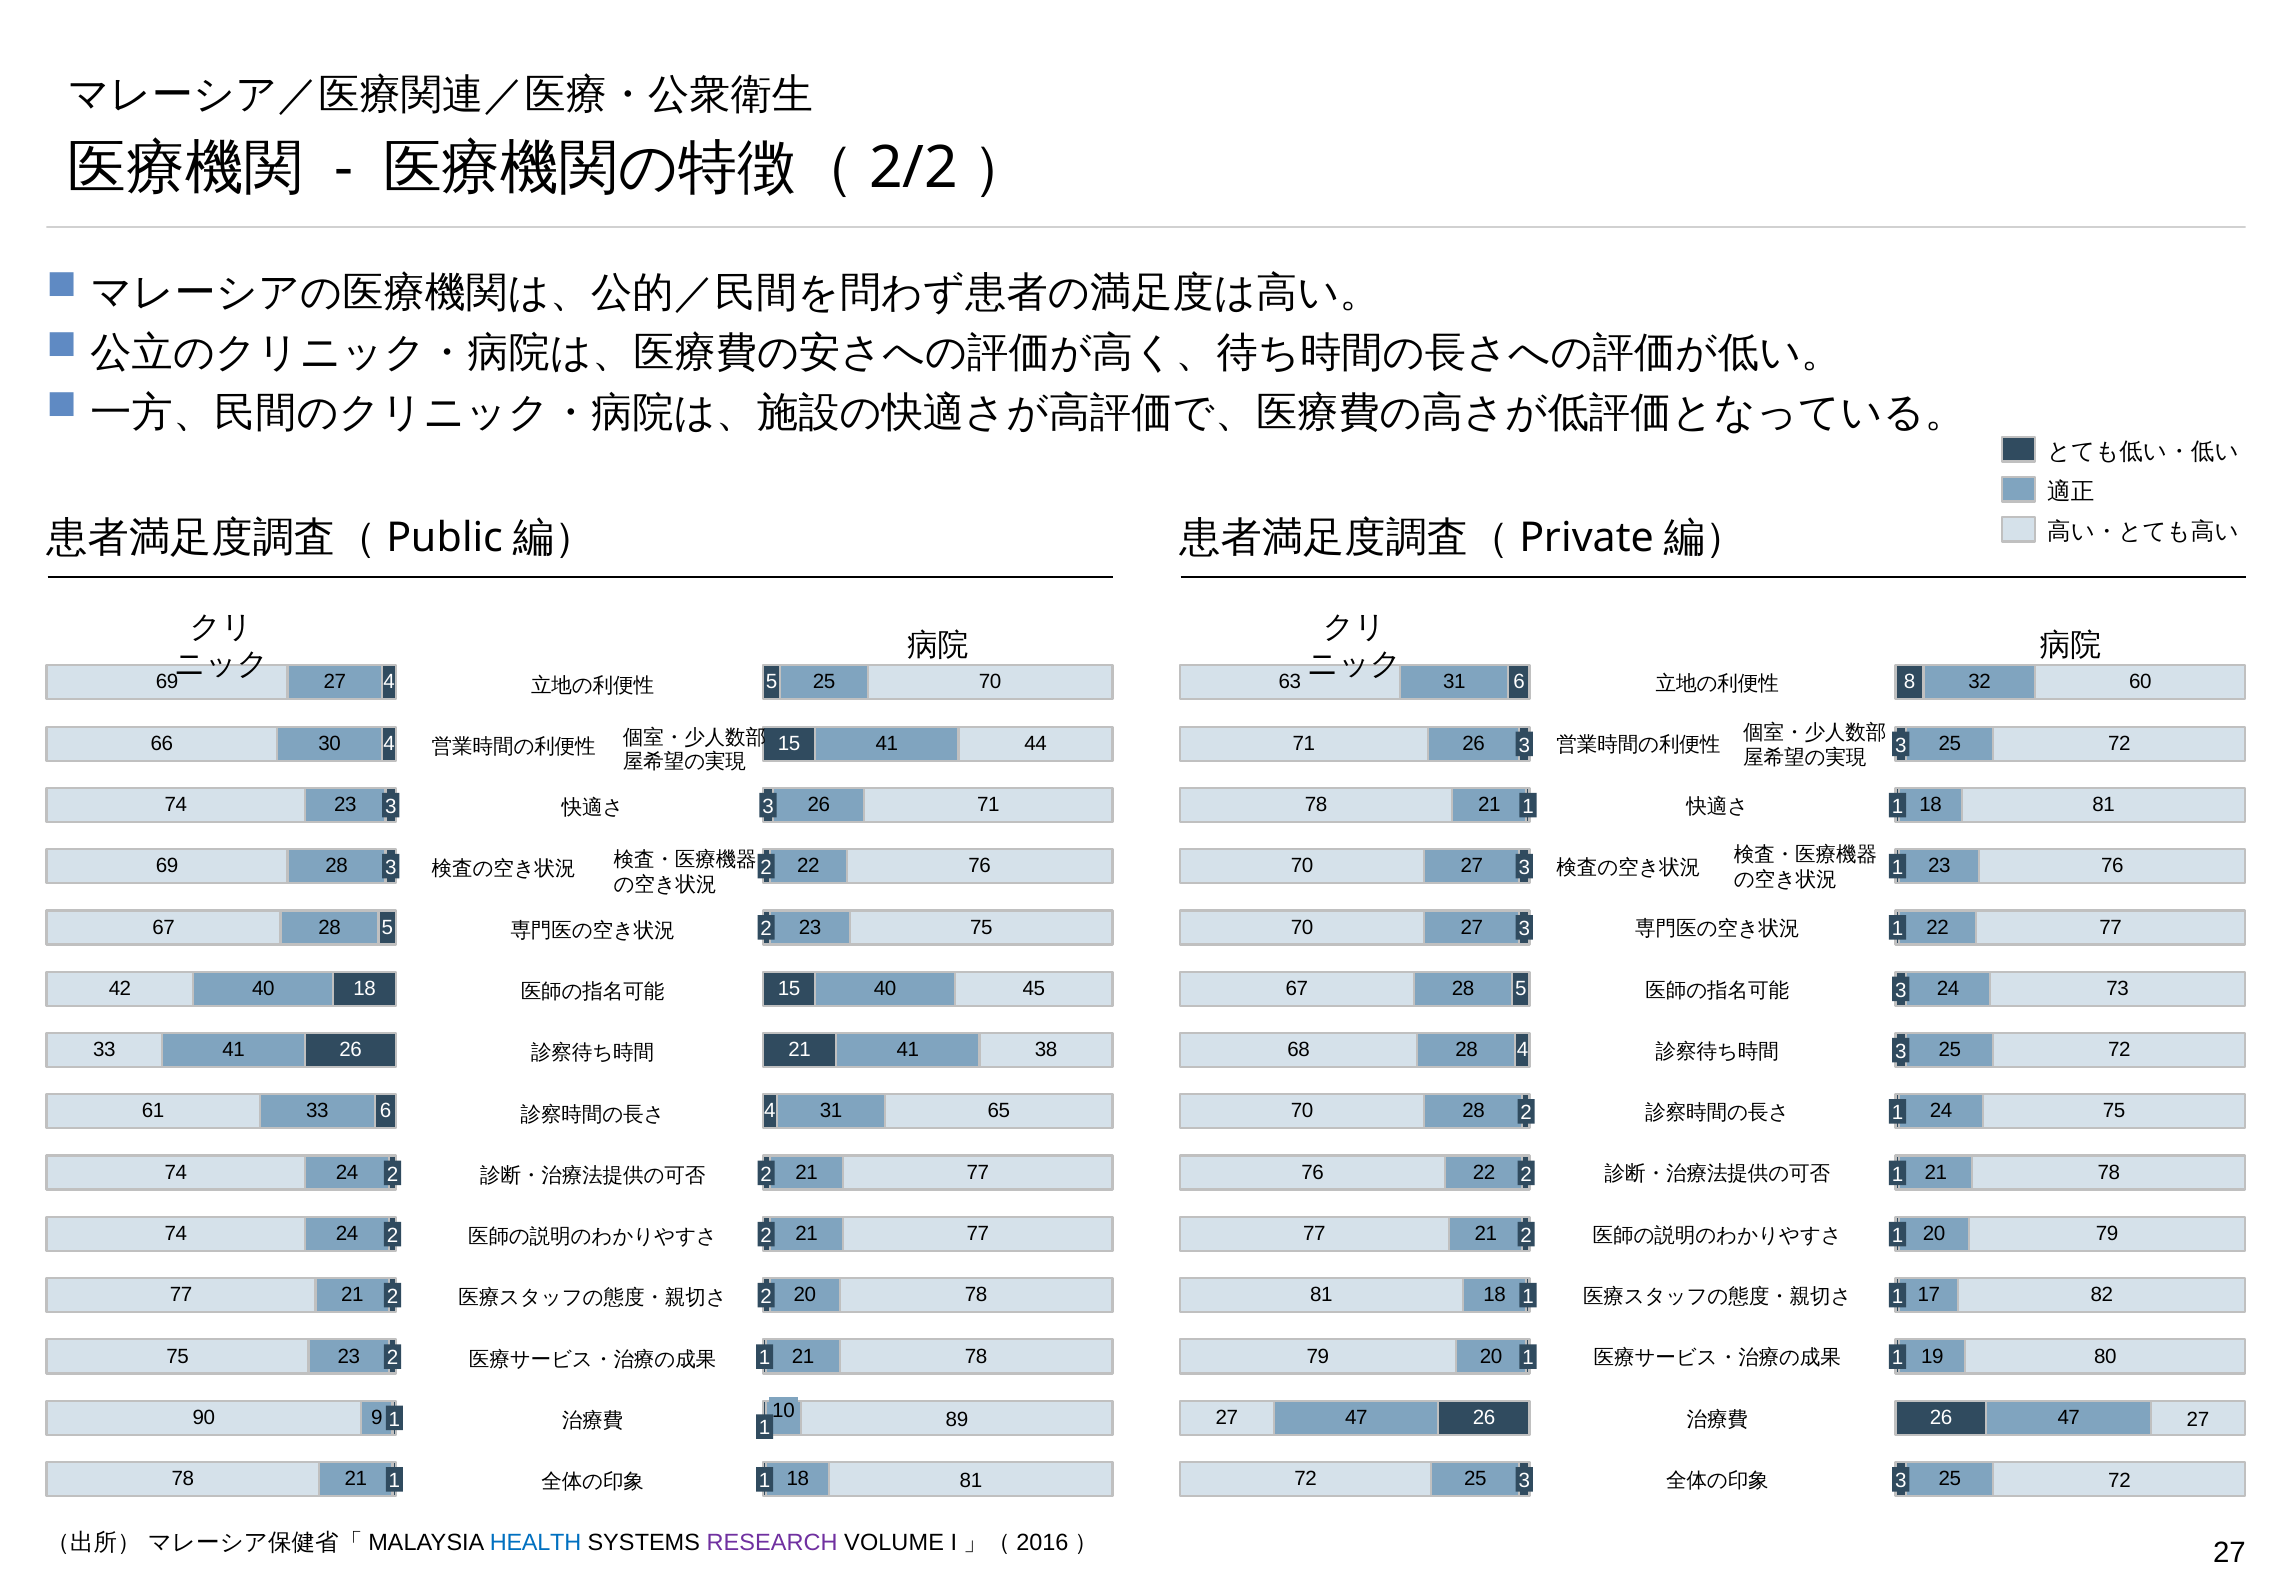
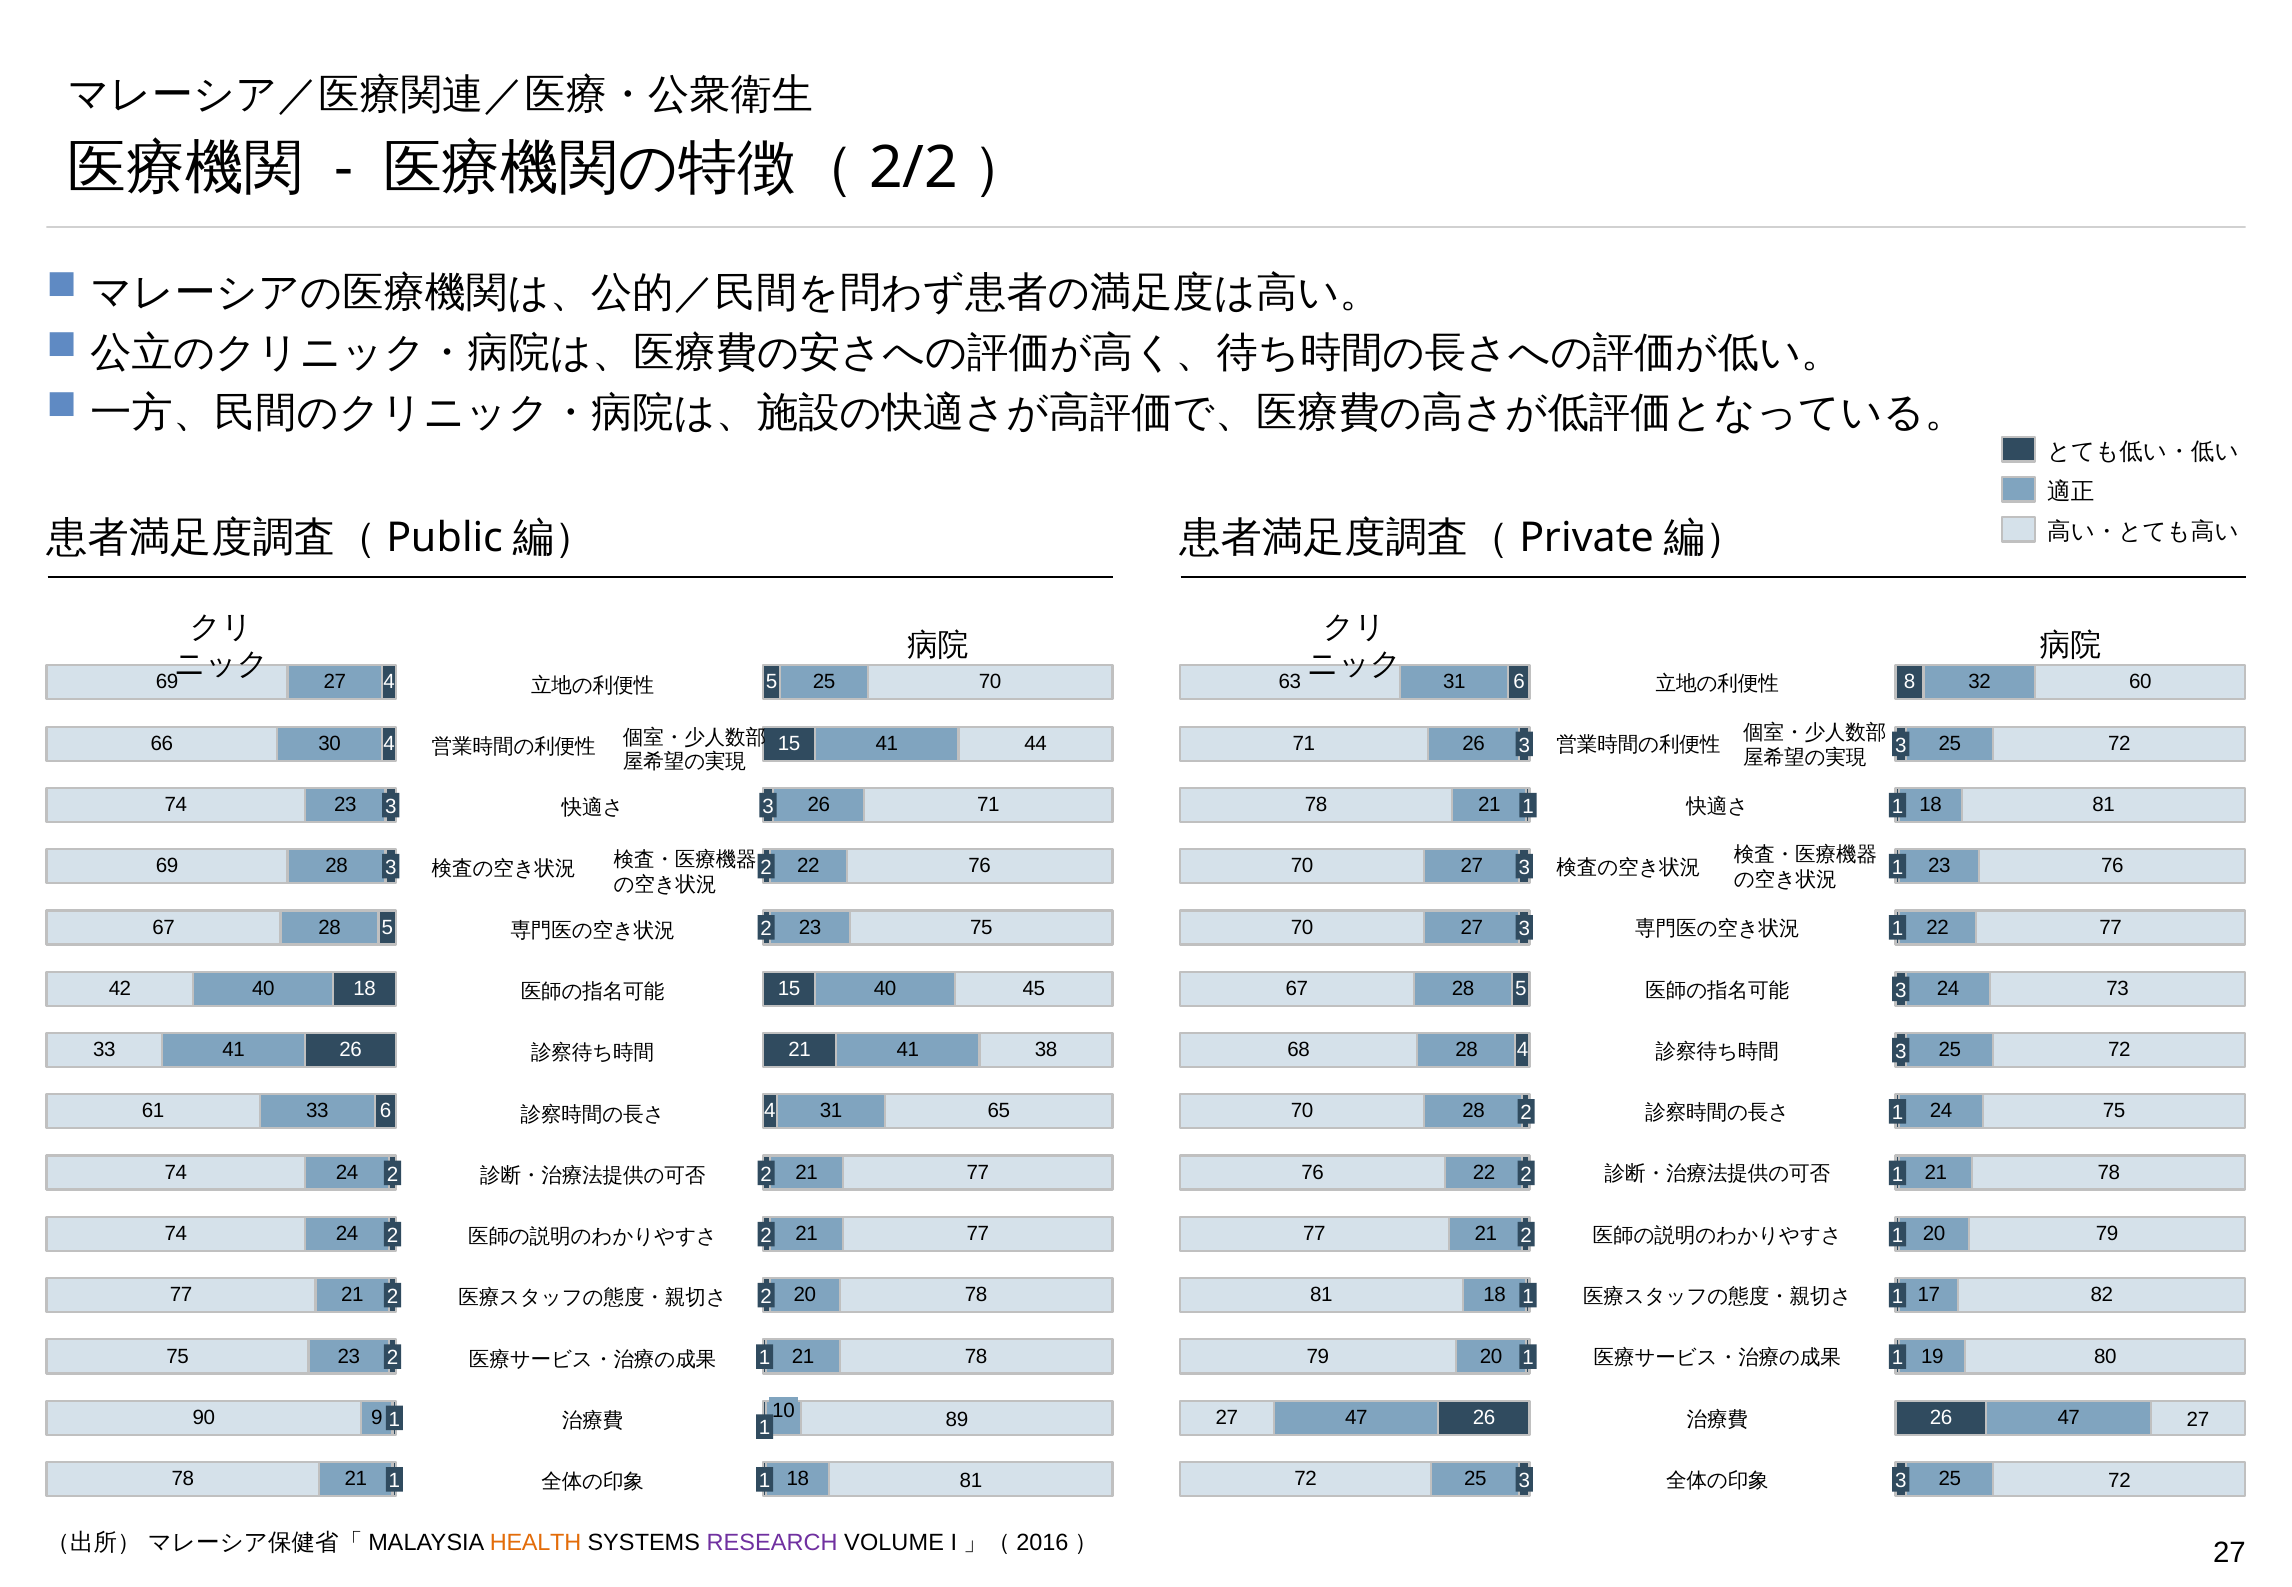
HEALTH colour: blue -> orange
